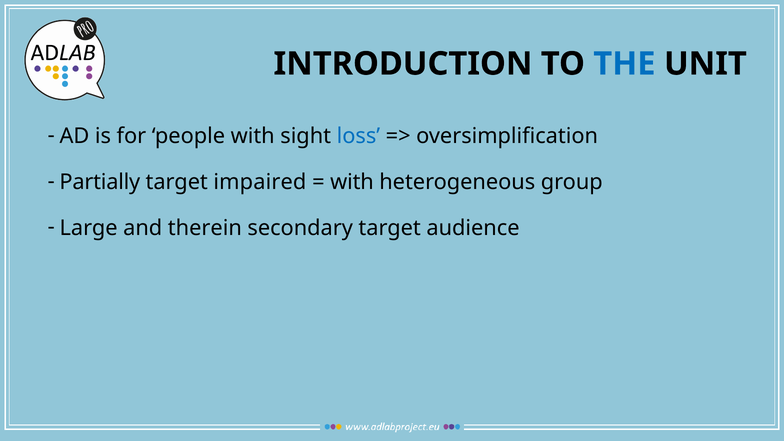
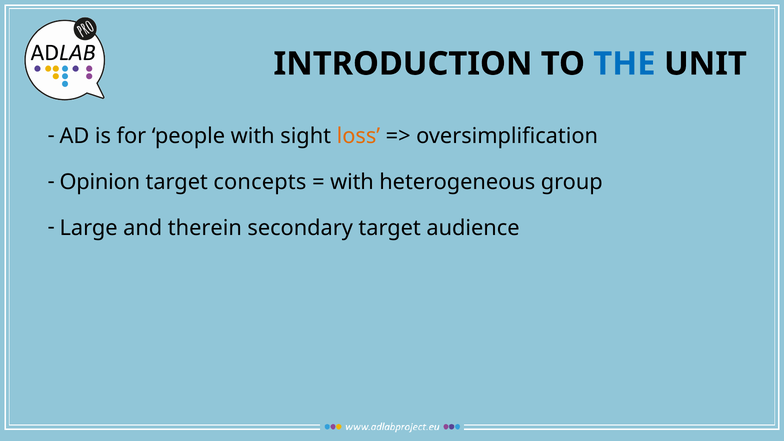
loss colour: blue -> orange
Partially: Partially -> Opinion
impaired: impaired -> concepts
